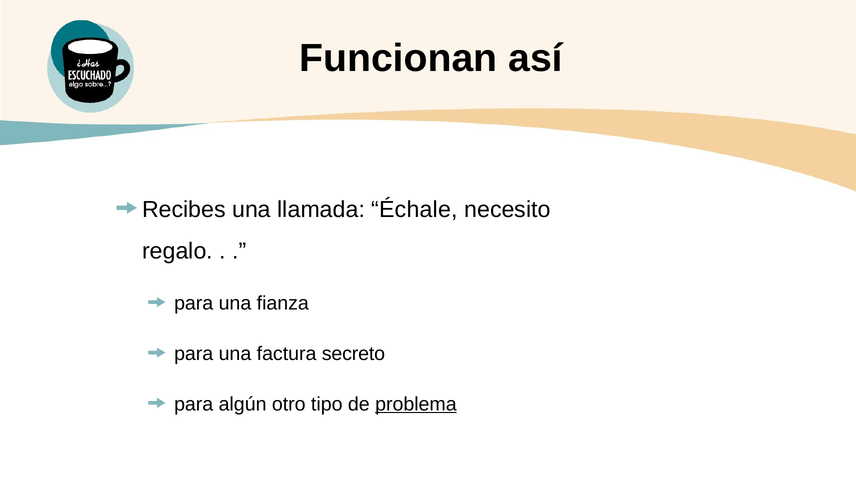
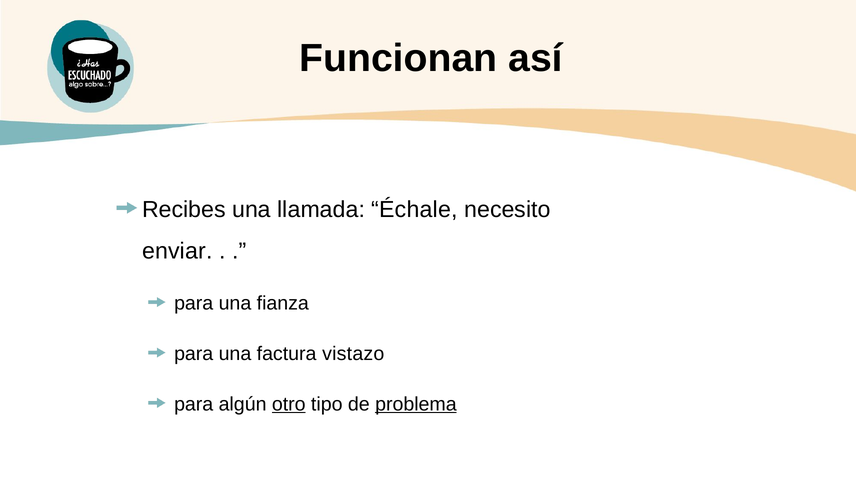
regalo: regalo -> enviar
secreto: secreto -> vistazo
otro underline: none -> present
